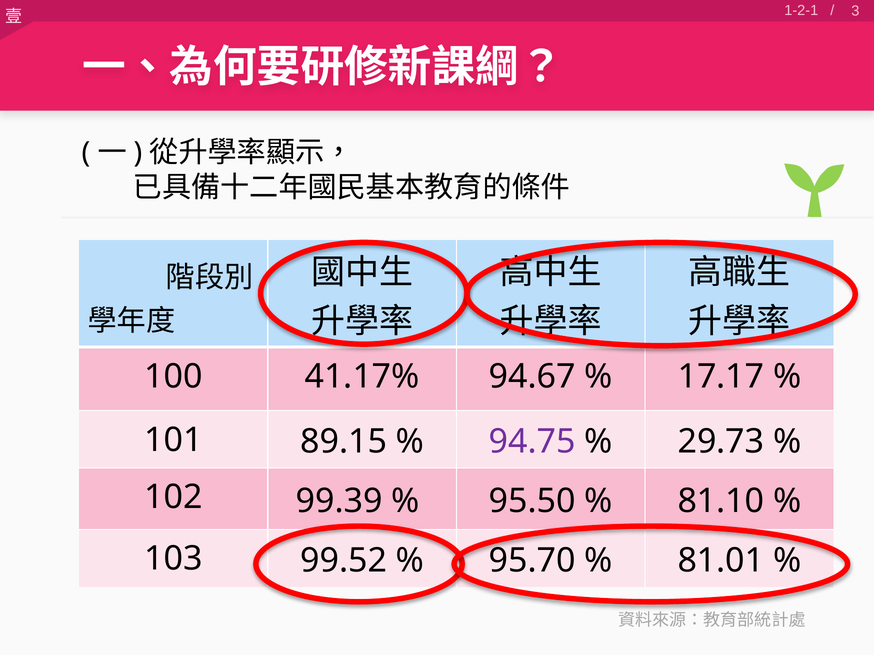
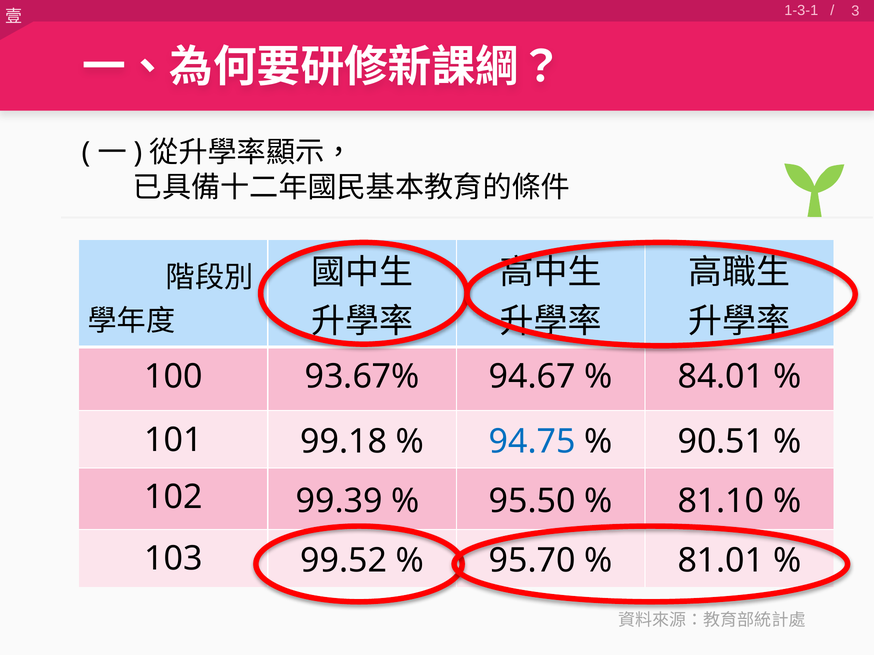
1-2-1: 1-2-1 -> 1-3-1
41.17%: 41.17% -> 93.67%
17.17: 17.17 -> 84.01
89.15: 89.15 -> 99.18
94.75 colour: purple -> blue
29.73: 29.73 -> 90.51
